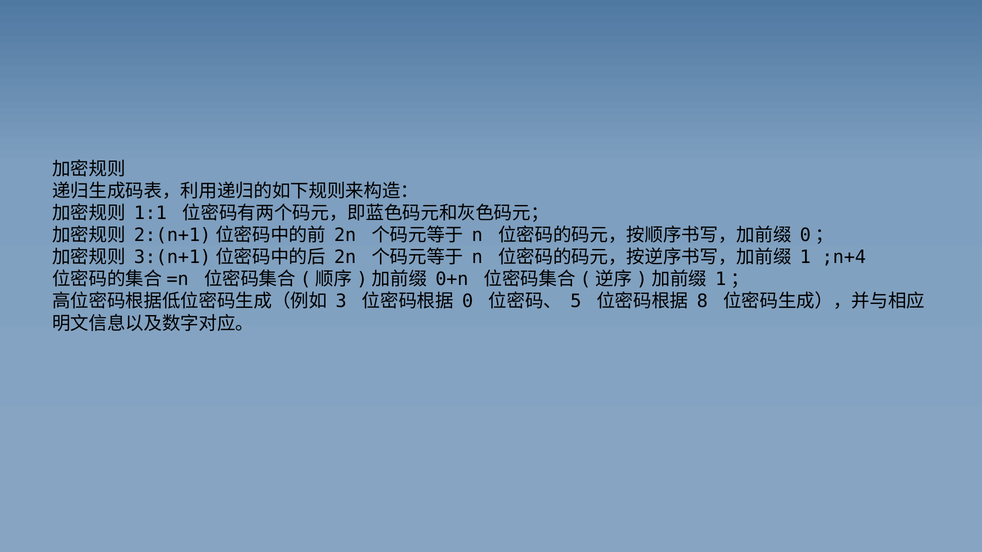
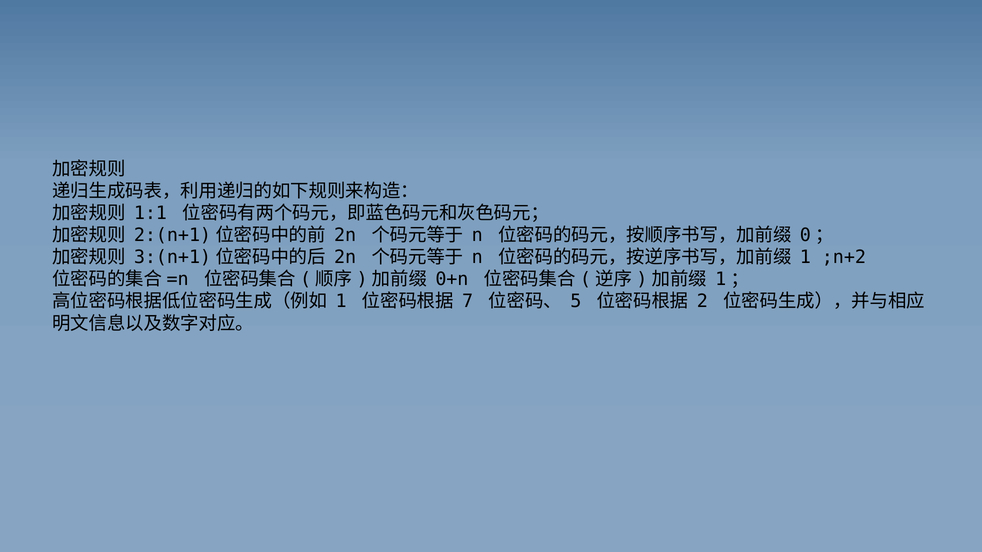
;n+4: ;n+4 -> ;n+2
3 at (341, 302): 3 -> 1
0: 0 -> 7
8: 8 -> 2
